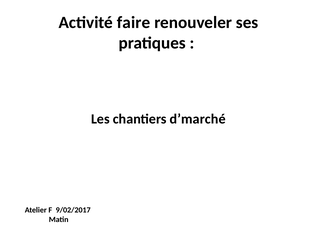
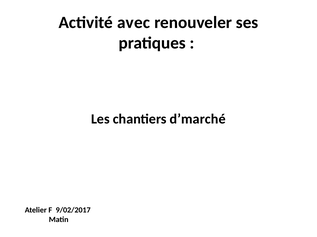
faire: faire -> avec
